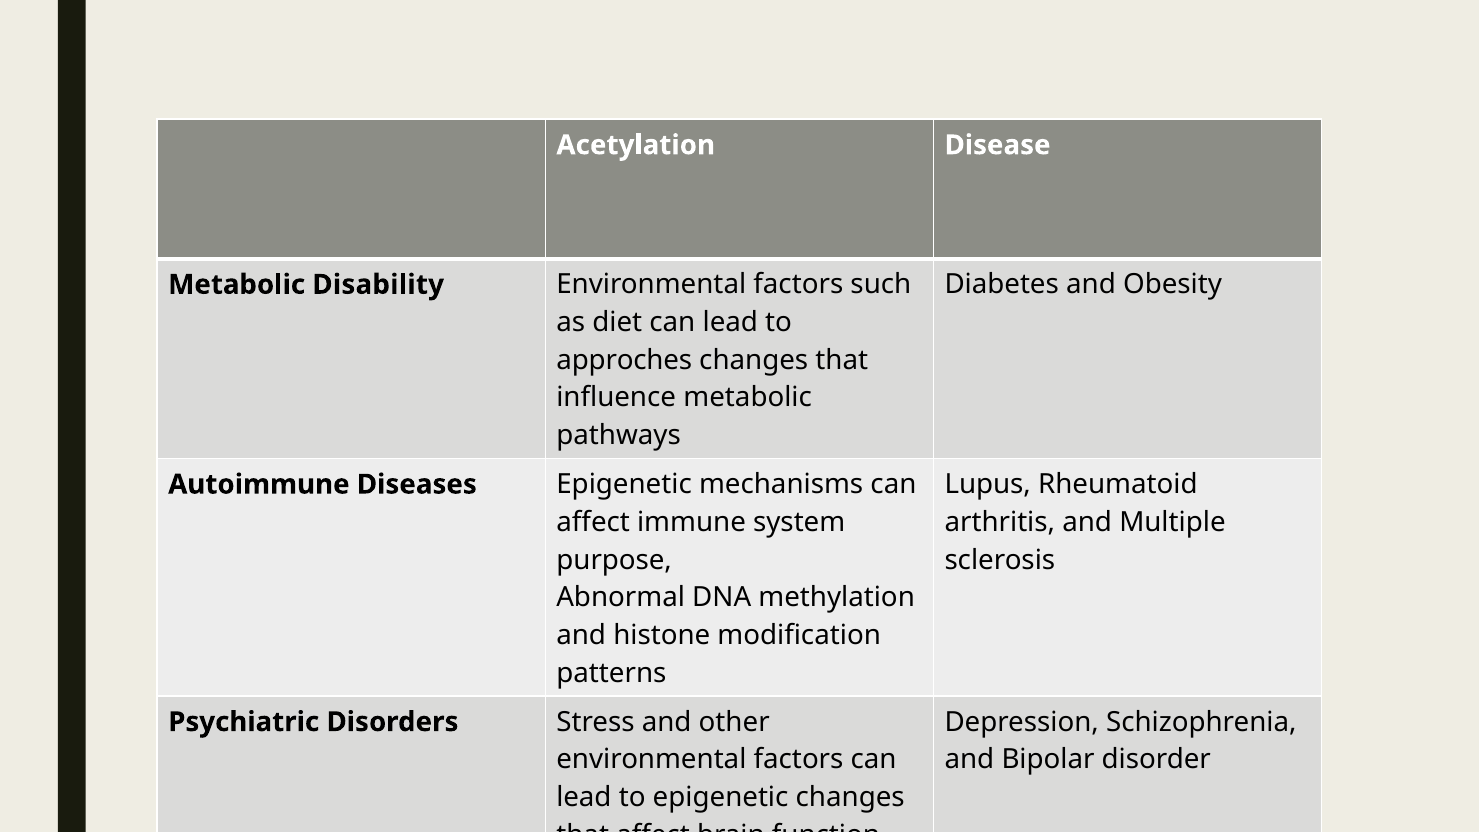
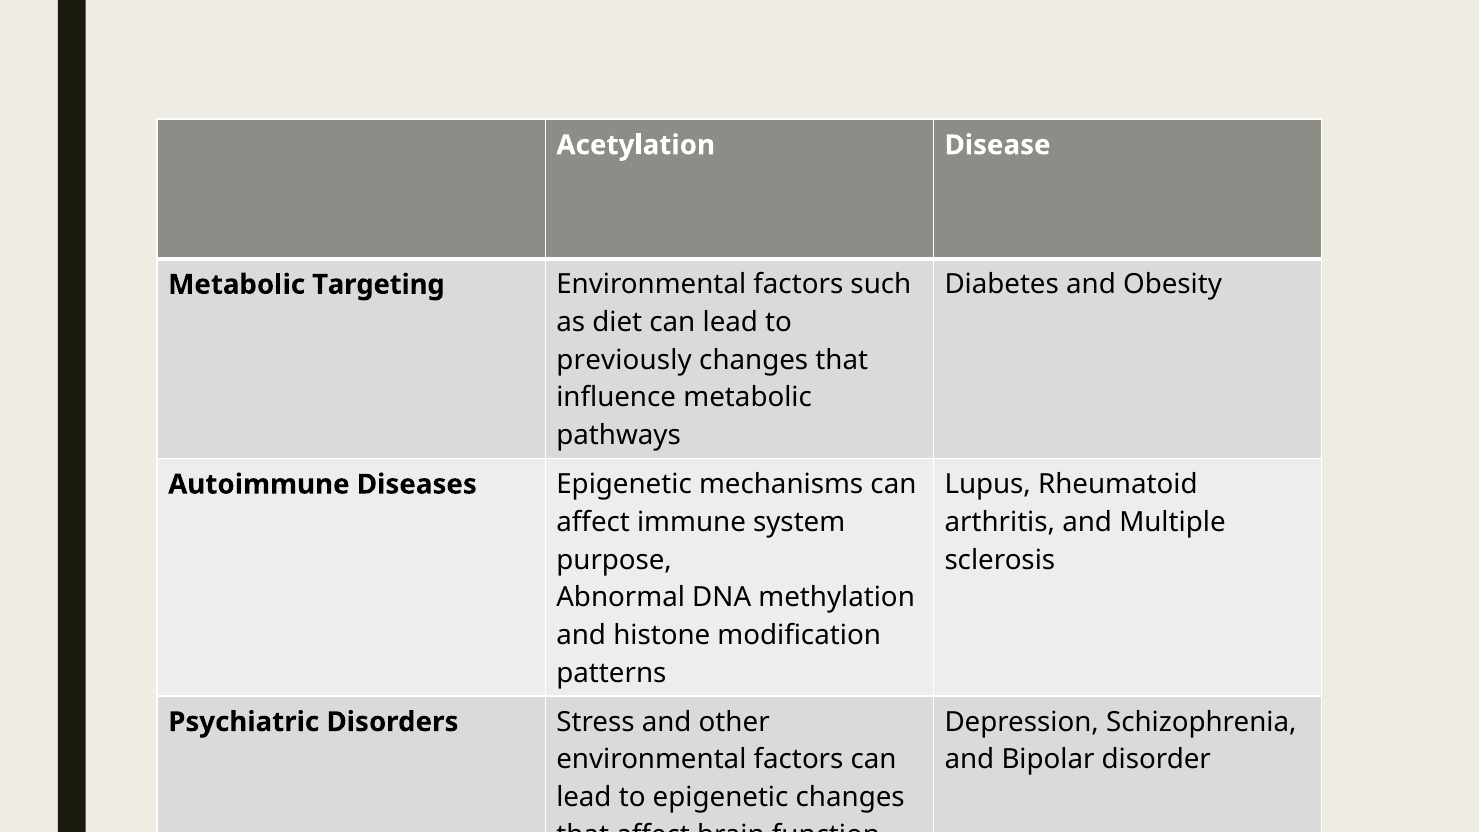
Disability: Disability -> Targeting
approches: approches -> previously
